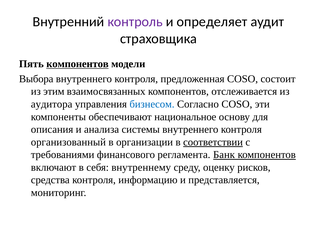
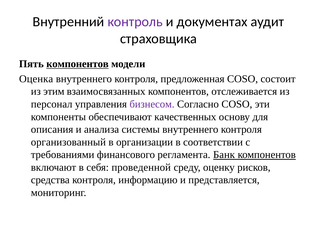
определяет: определяет -> документах
Выбора: Выбора -> Оценка
аудитора: аудитора -> персонал
бизнесом colour: blue -> purple
национальное: национальное -> качественных
соответствии underline: present -> none
внутреннему: внутреннему -> проведенной
